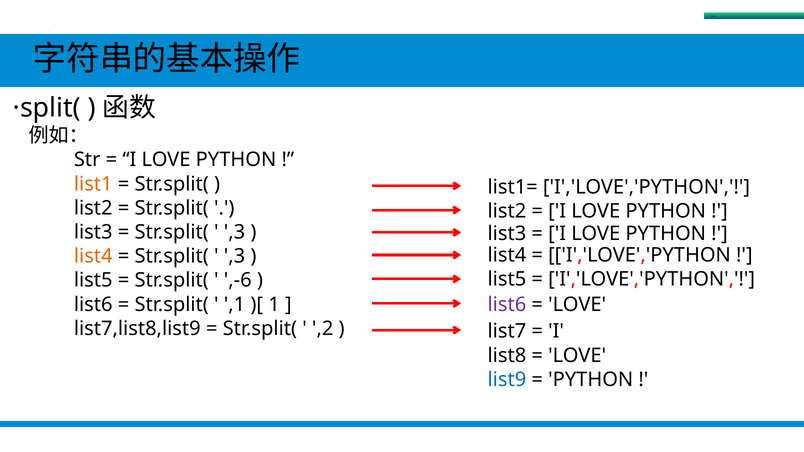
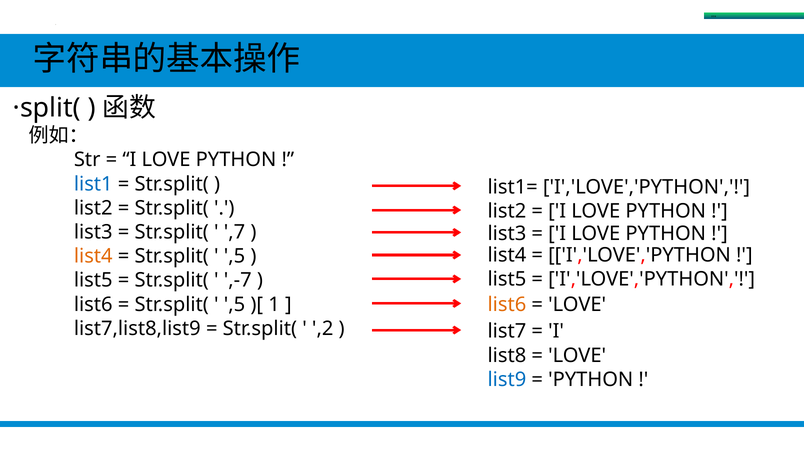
list1 colour: orange -> blue
,3 at (235, 232): ,3 -> ,7
,3 at (235, 256): ,3 -> ,5
,-6: ,-6 -> ,-7
,1 at (235, 305): ,1 -> ,5
list6 at (507, 305) colour: purple -> orange
